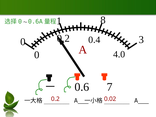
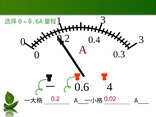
1 8: 8 -> 3
4.0: 4.0 -> 0.3
7: 7 -> 4
